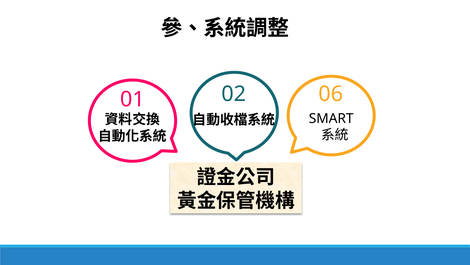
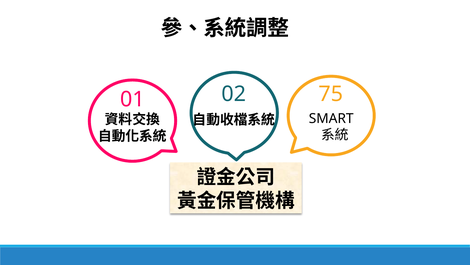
06: 06 -> 75
